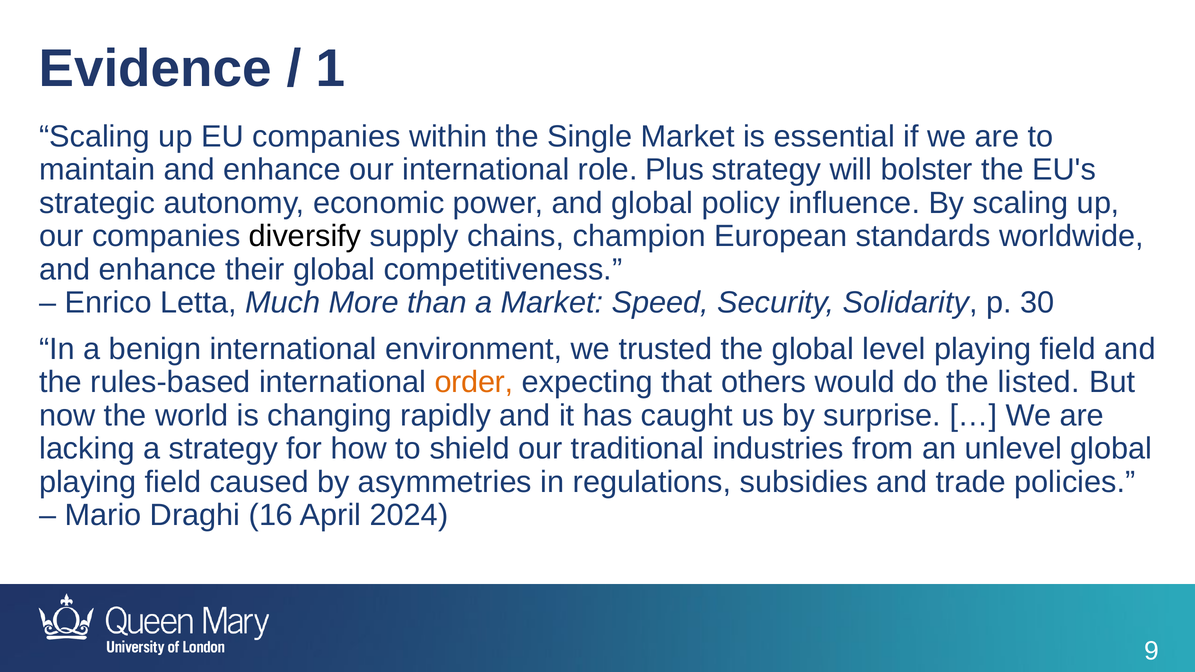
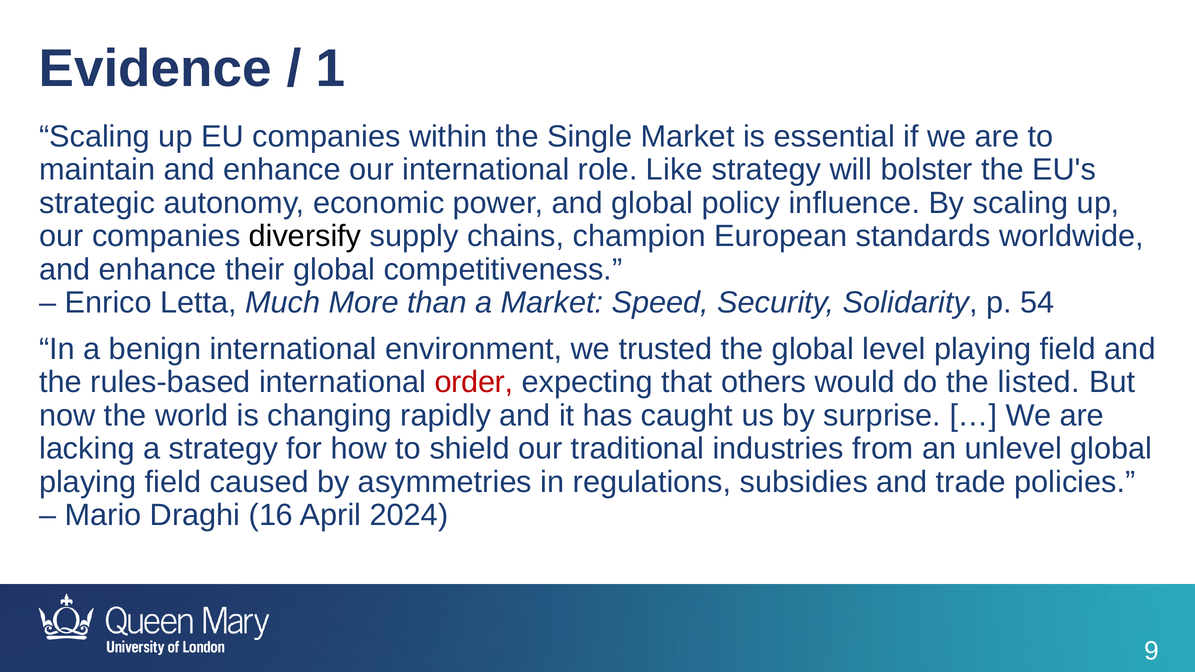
Plus: Plus -> Like
30: 30 -> 54
order colour: orange -> red
